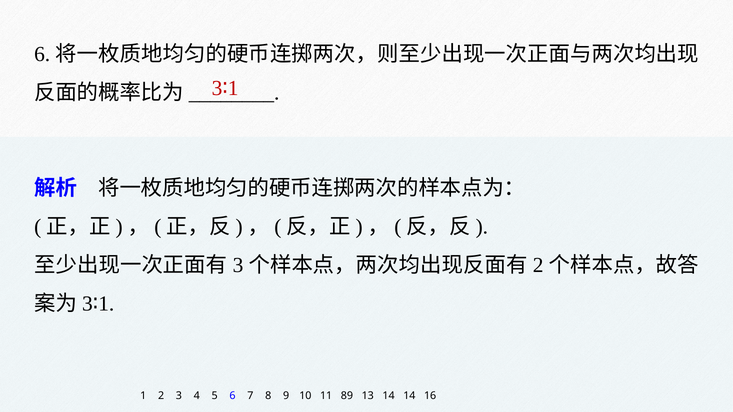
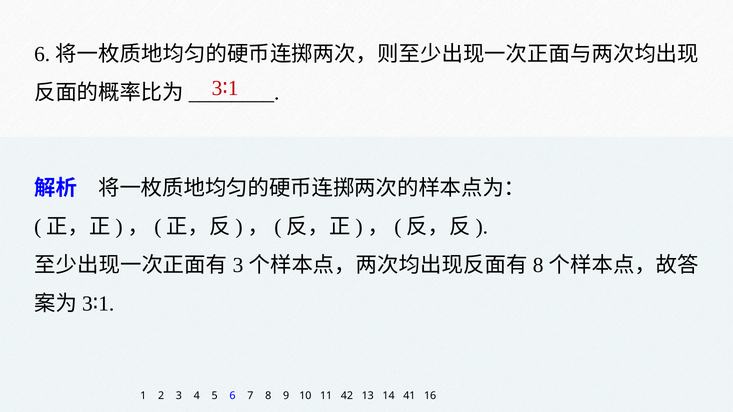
2 at (538, 265): 2 -> 8
89: 89 -> 42
14 14: 14 -> 41
